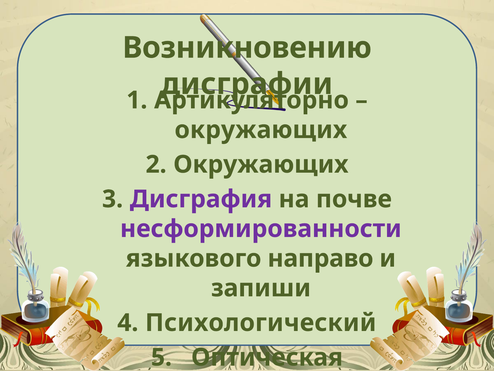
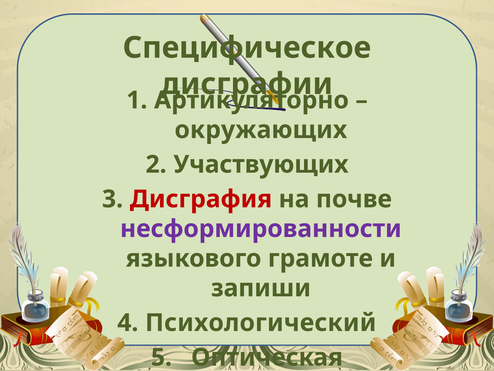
Возникновению: Возникновению -> Специфическое
Окружающих at (261, 164): Окружающих -> Участвующих
Дисграфия colour: purple -> red
направо: направо -> грамоте
